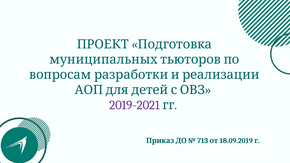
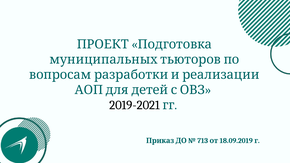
2019-2021 colour: purple -> black
